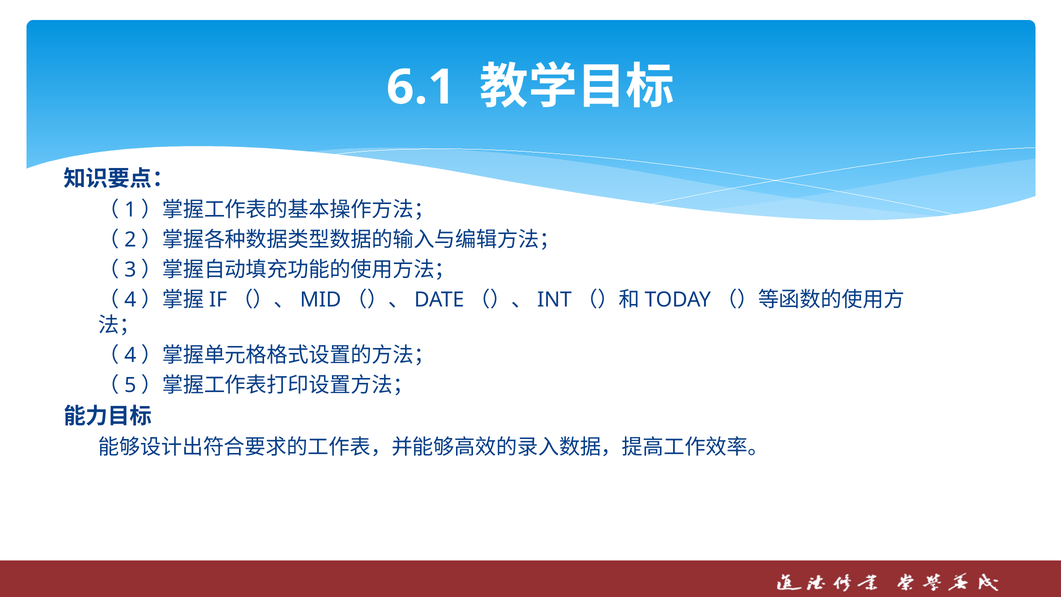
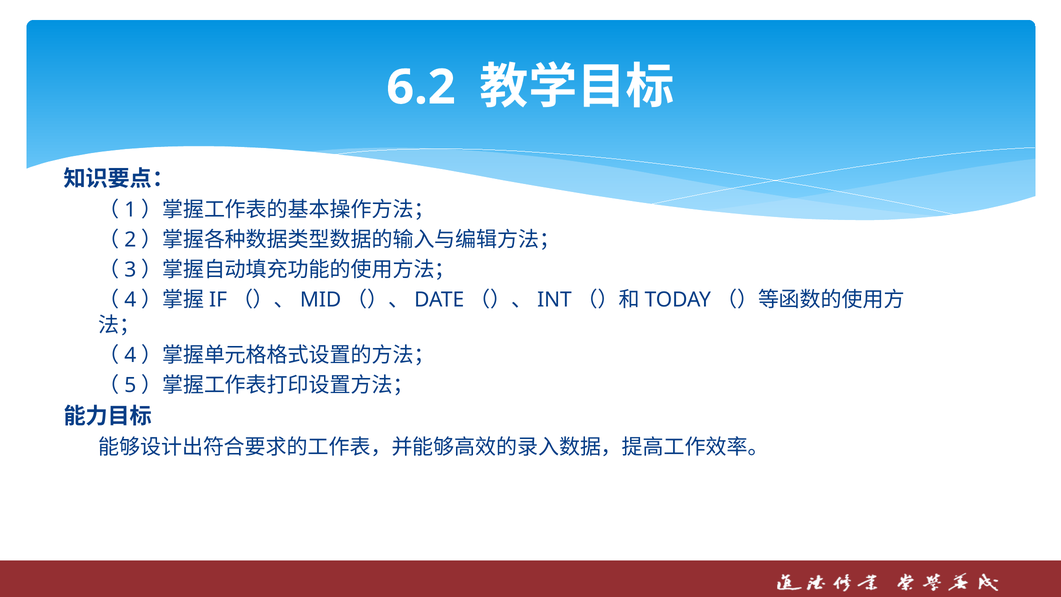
6.1: 6.1 -> 6.2
